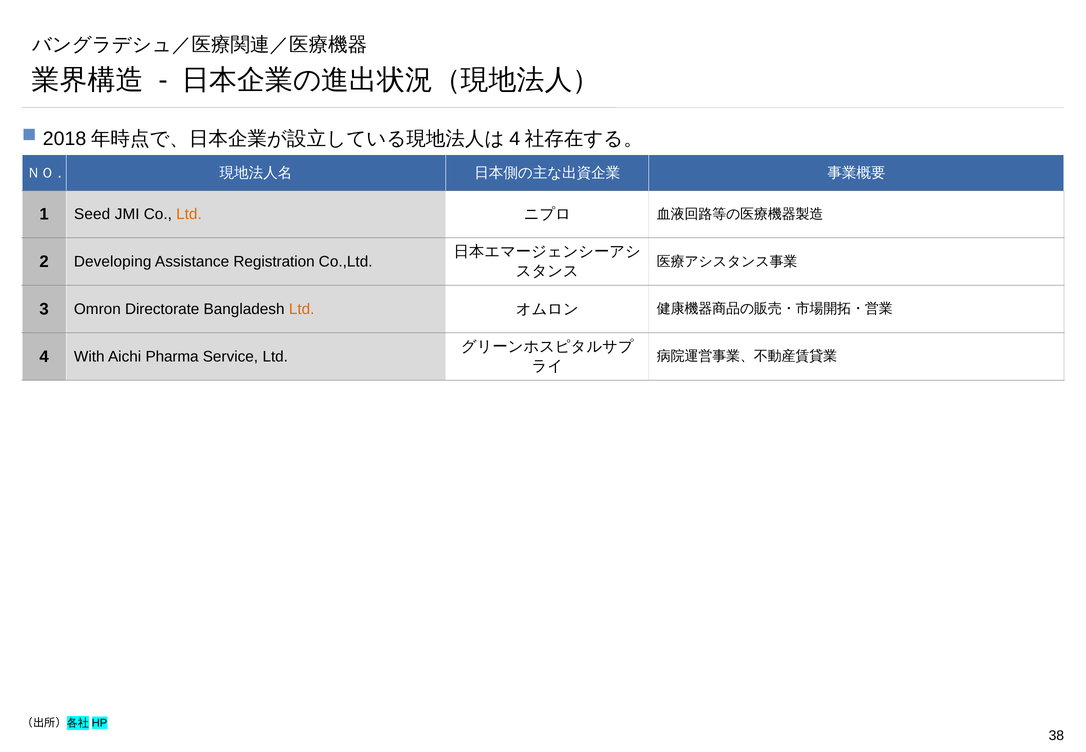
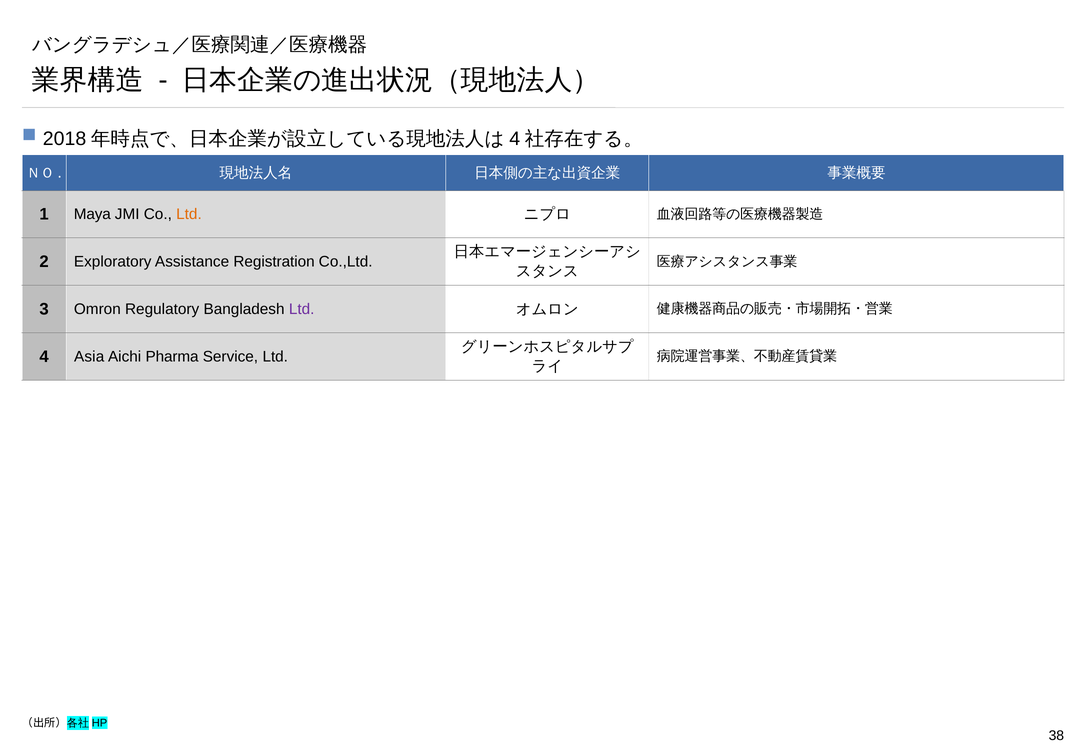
Seed: Seed -> Maya
Developing: Developing -> Exploratory
Directorate: Directorate -> Regulatory
Ltd at (302, 309) colour: orange -> purple
With: With -> Asia
